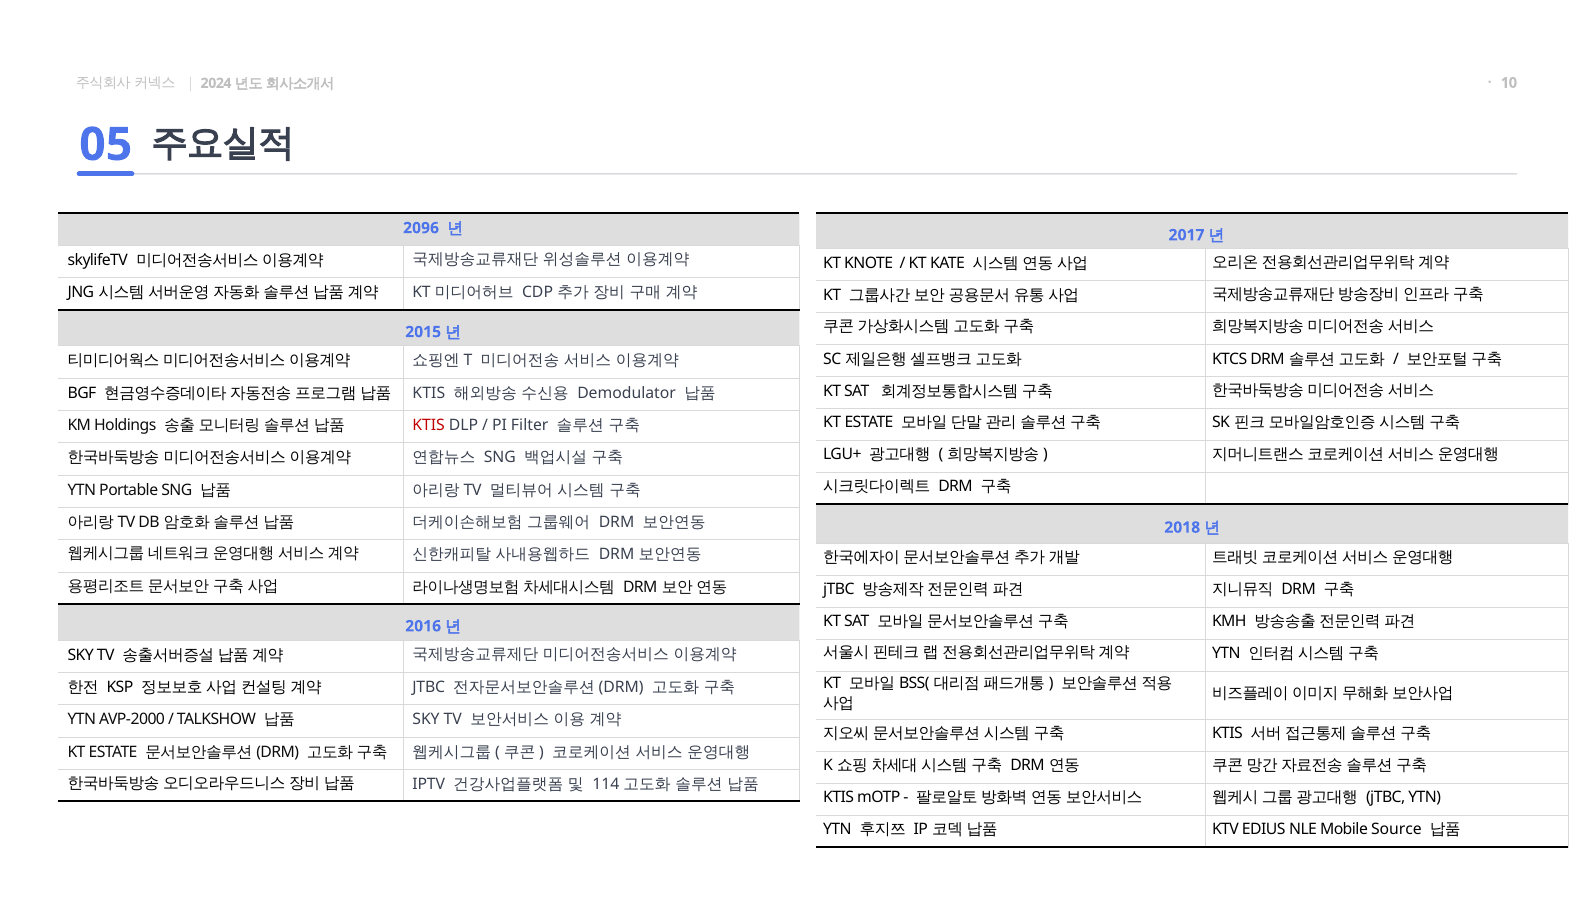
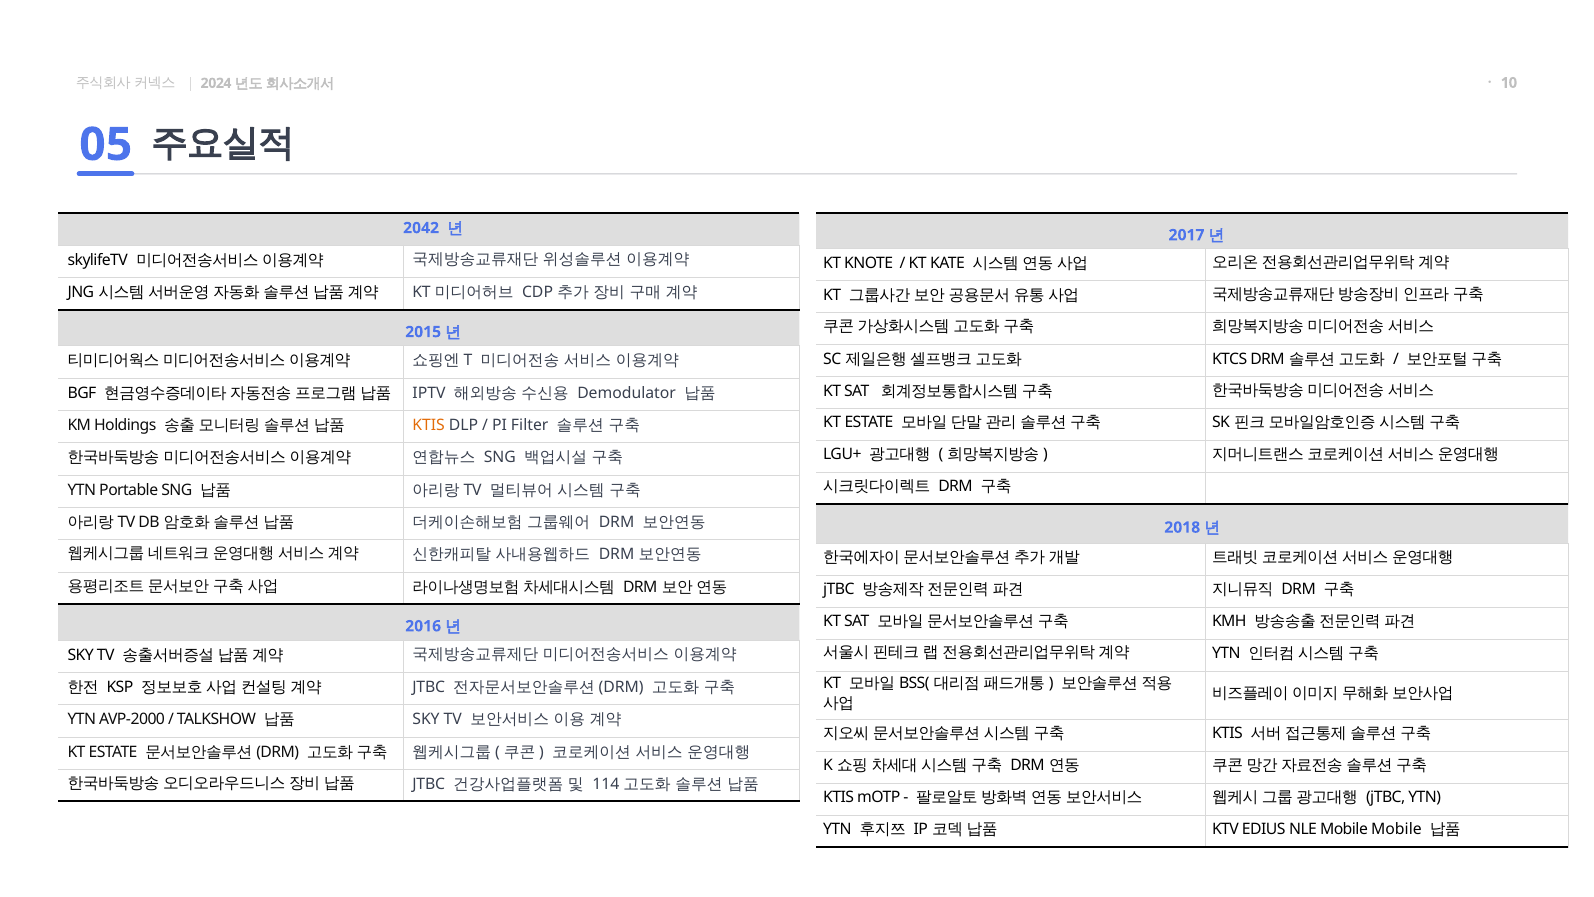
2096: 2096 -> 2042
KTIS at (429, 393): KTIS -> IPTV
KTIS at (429, 425) colour: red -> orange
IPTV at (429, 784): IPTV -> JTBC
Mobile Source: Source -> Mobile
